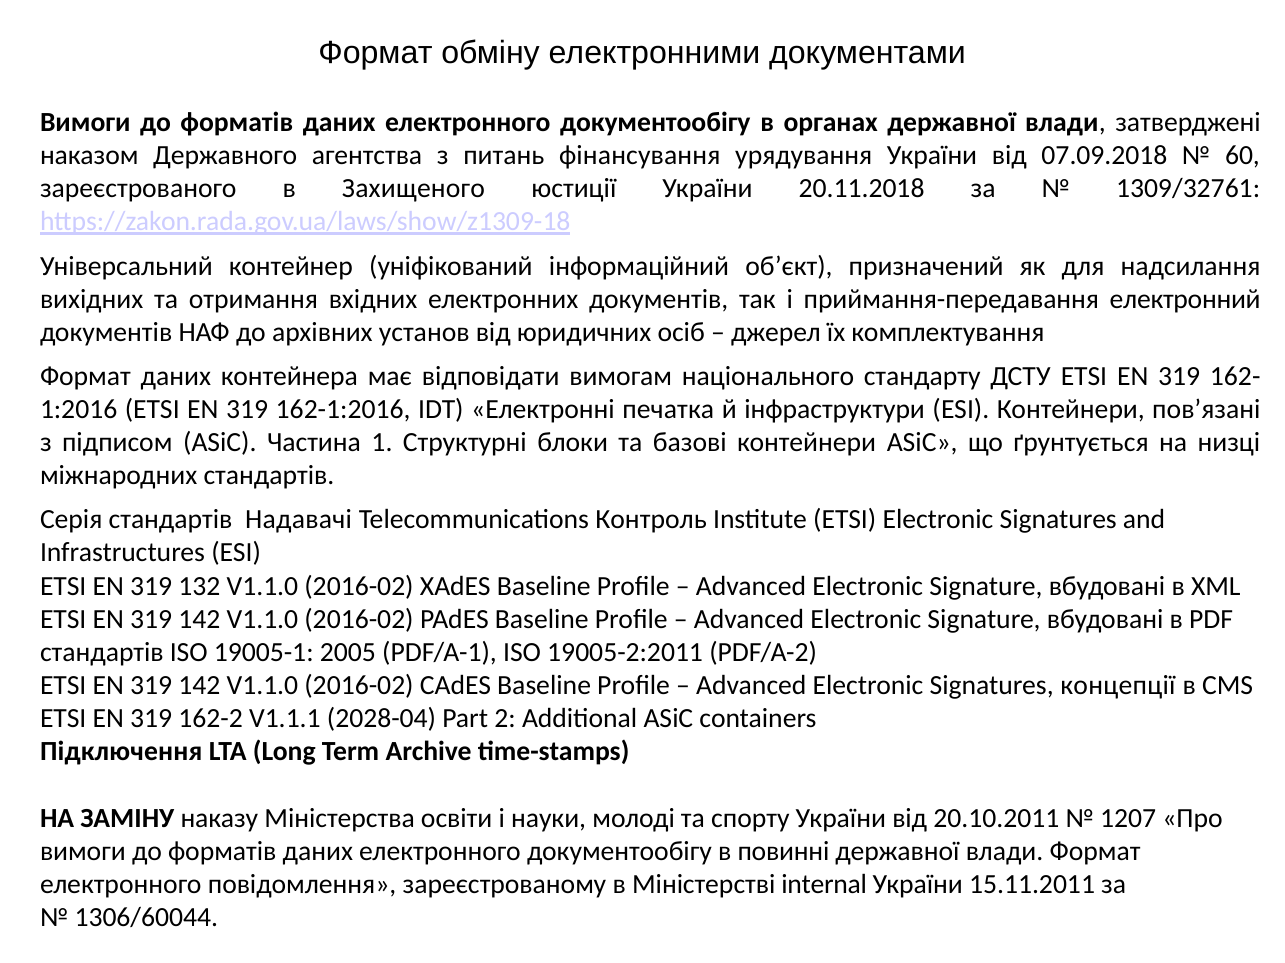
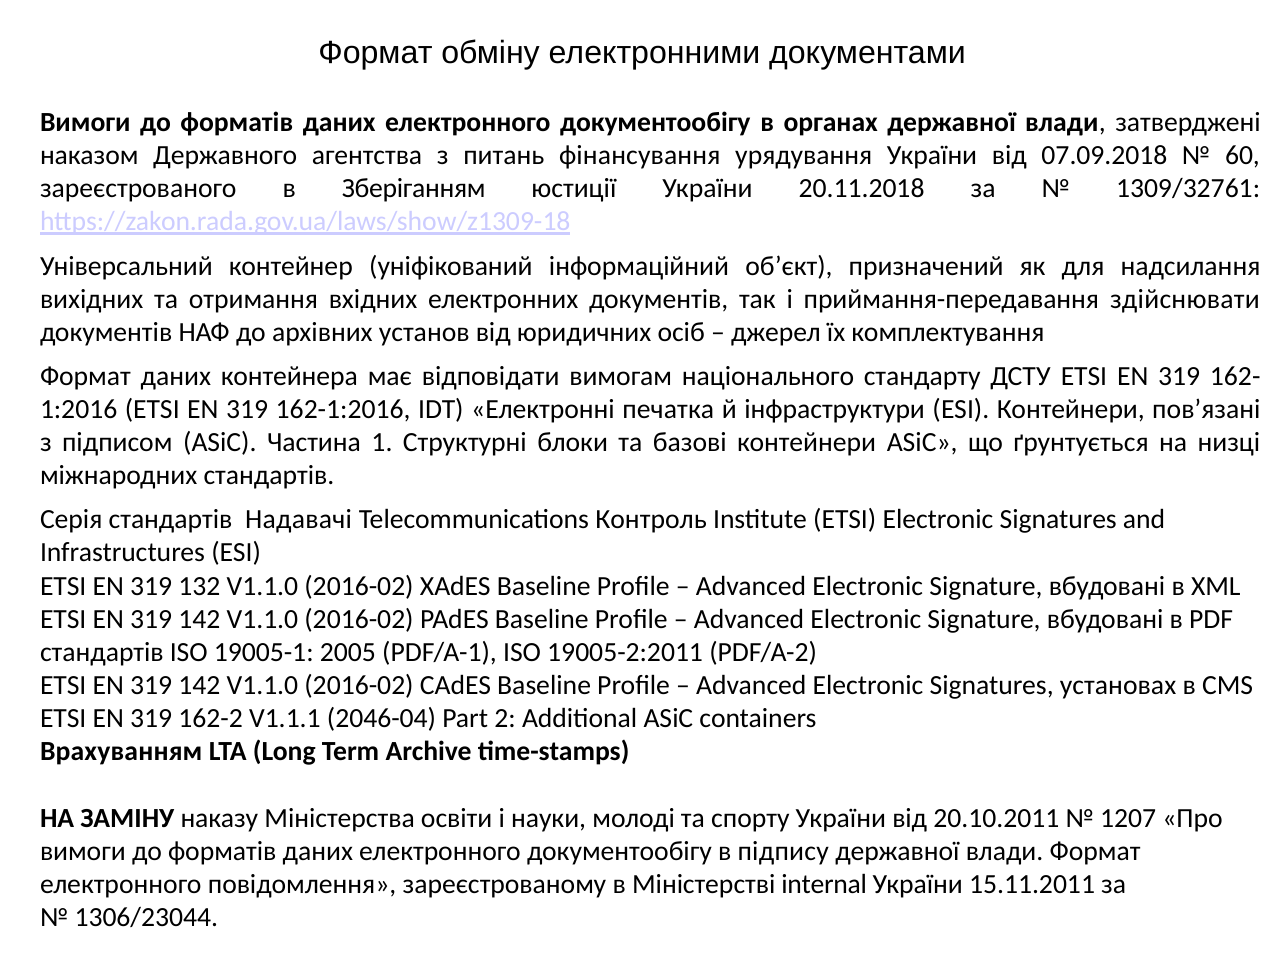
Захищеного: Захищеного -> Зберіганням
електронний: електронний -> здійснювати
концепції: концепції -> установах
2028-04: 2028-04 -> 2046-04
Підключення: Підключення -> Врахуванням
повинні: повинні -> підпису
1306/60044: 1306/60044 -> 1306/23044
